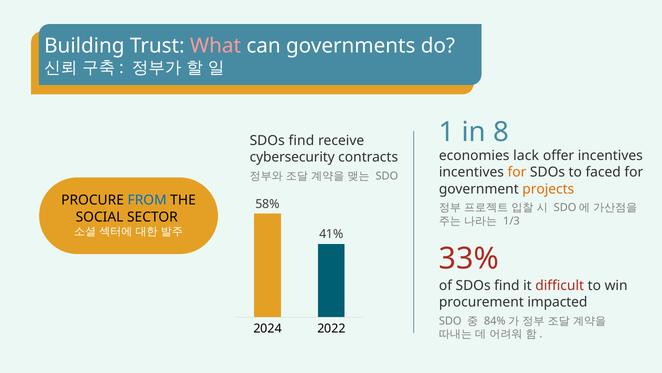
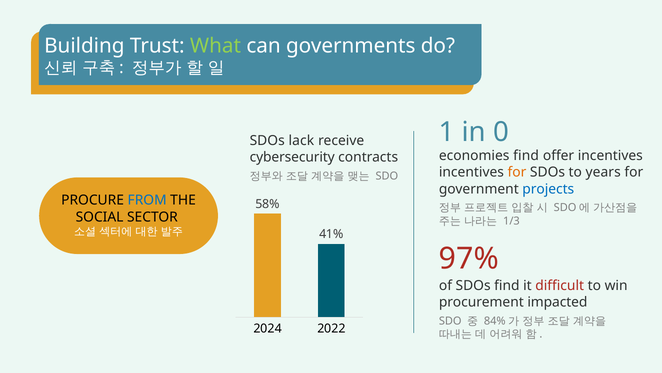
What colour: pink -> light green
8: 8 -> 0
find at (301, 140): find -> lack
economies lack: lack -> find
faced: faced -> years
projects colour: orange -> blue
33%: 33% -> 97%
